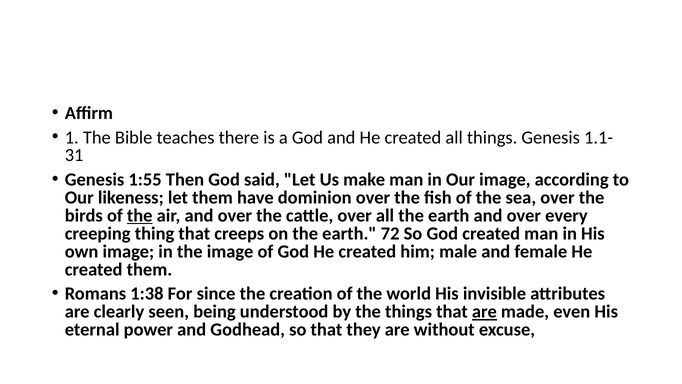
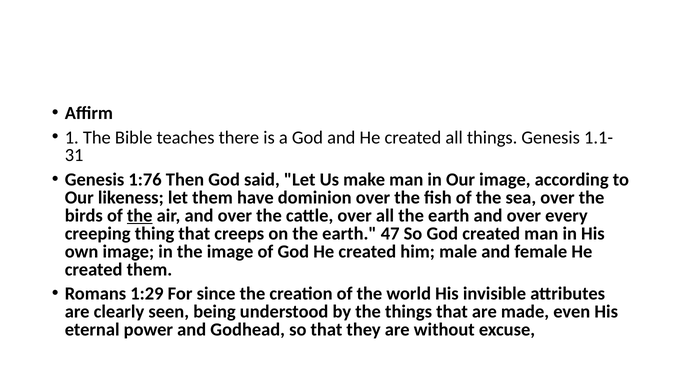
1:55: 1:55 -> 1:76
72: 72 -> 47
1:38: 1:38 -> 1:29
are at (484, 312) underline: present -> none
